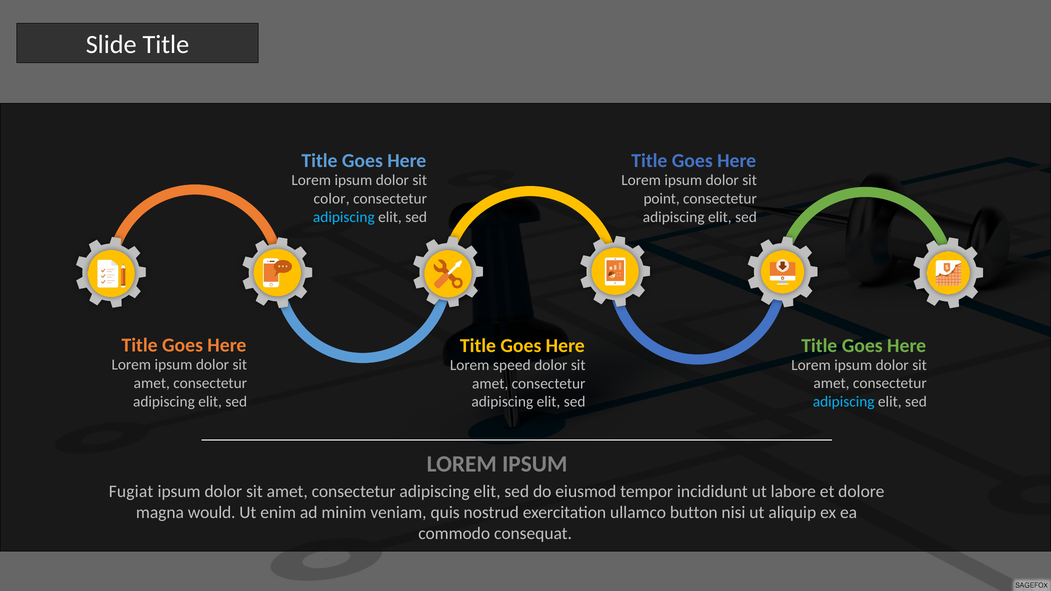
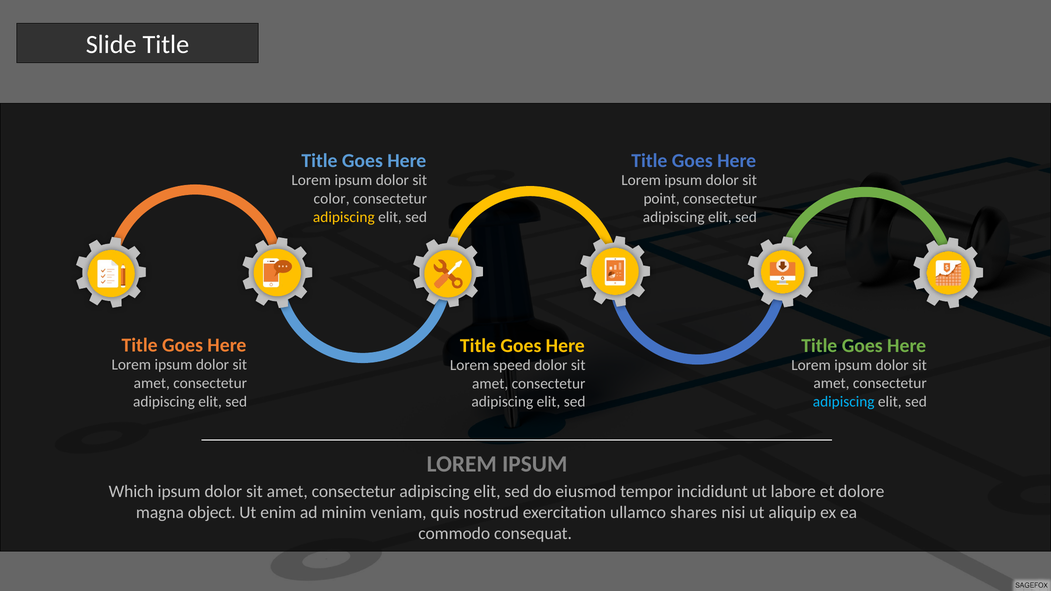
adipiscing at (344, 217) colour: light blue -> yellow
Fugiat: Fugiat -> Which
would: would -> object
button: button -> shares
